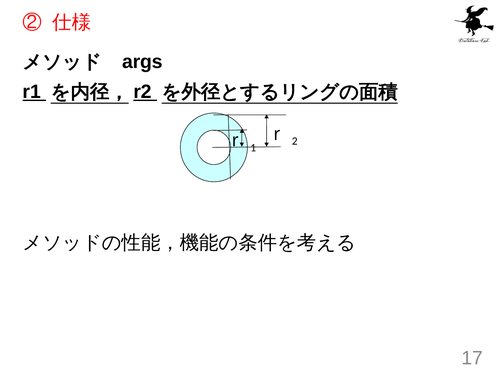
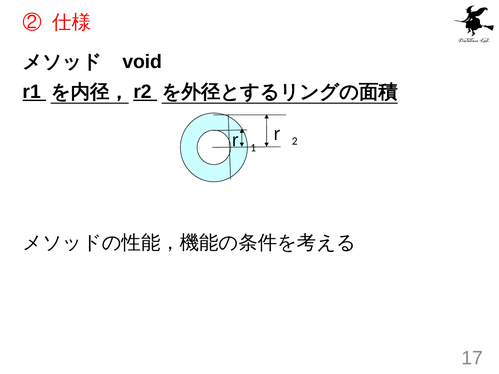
args: args -> void
